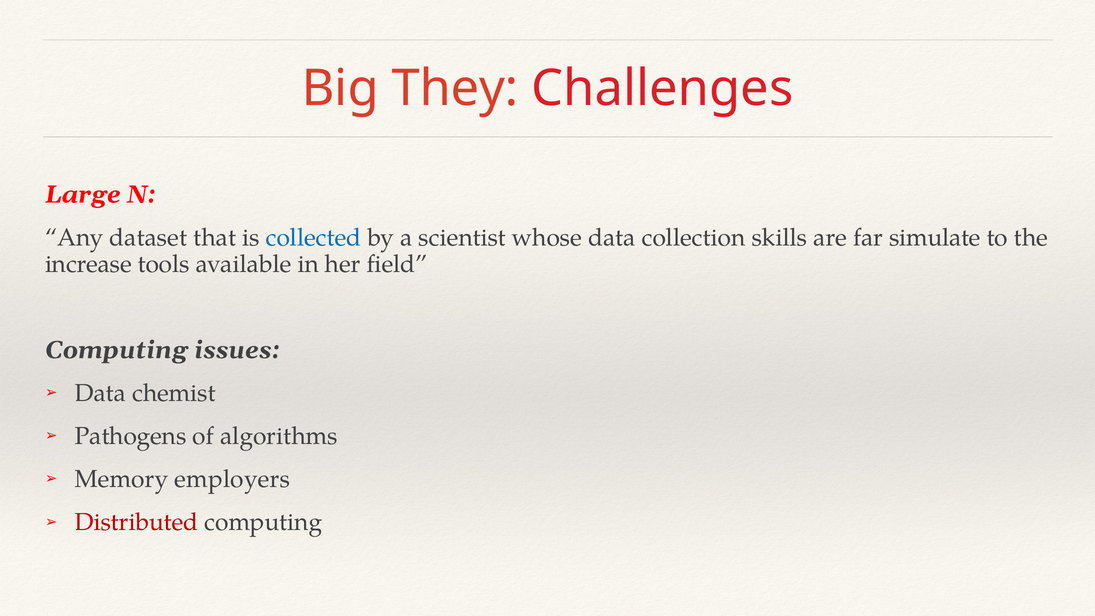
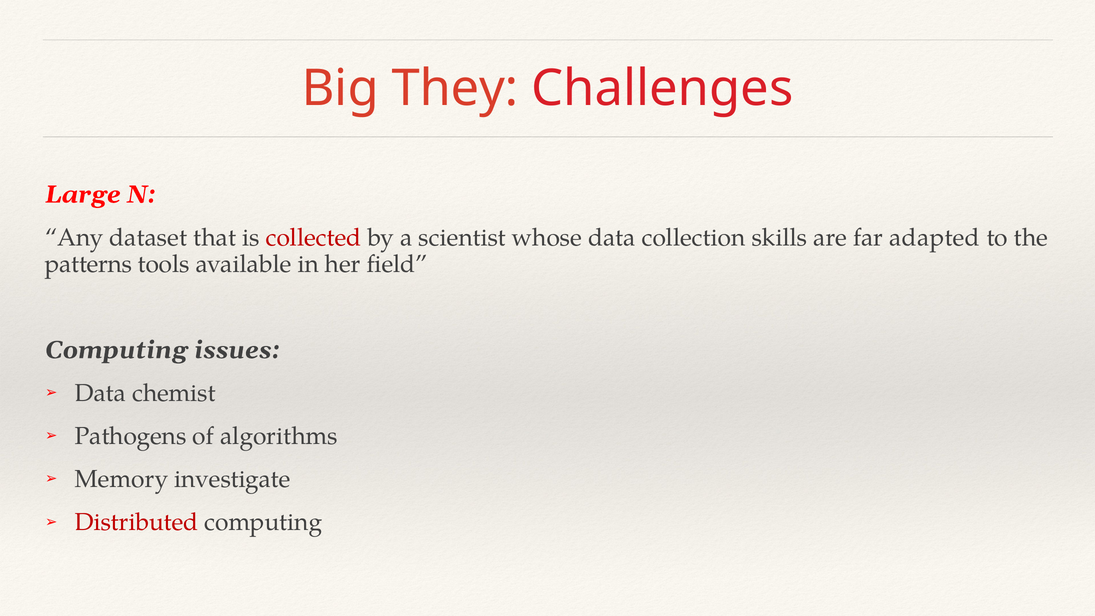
collected colour: blue -> red
simulate: simulate -> adapted
increase: increase -> patterns
employers: employers -> investigate
